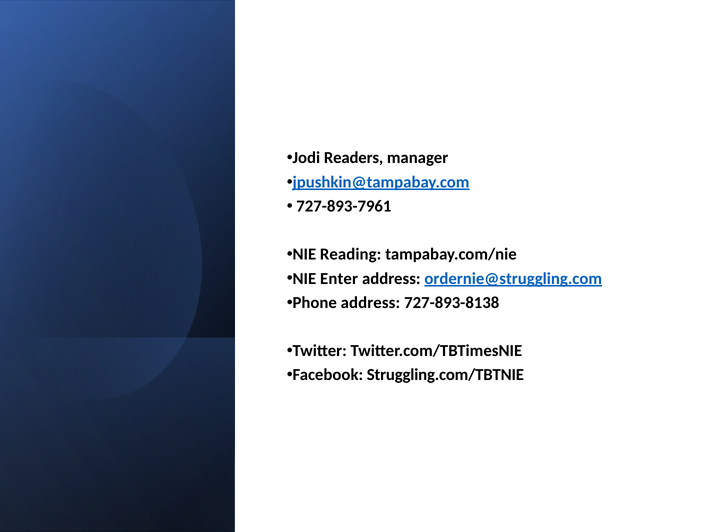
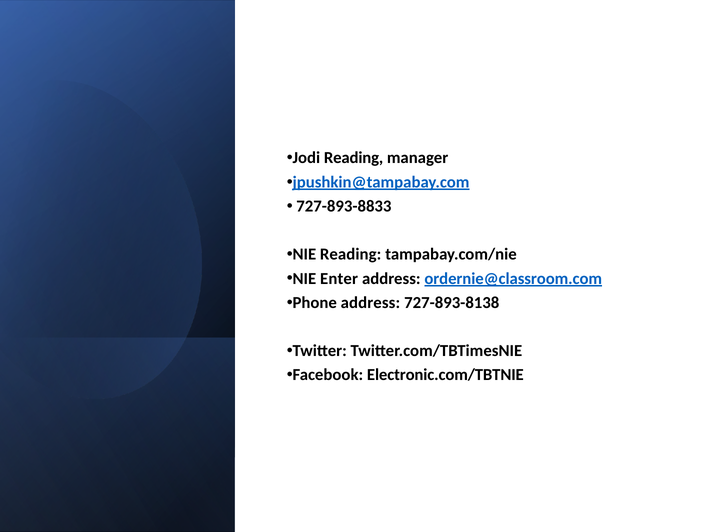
Jodi Readers: Readers -> Reading
727-893-7961: 727-893-7961 -> 727-893-8833
ordernie@struggling.com: ordernie@struggling.com -> ordernie@classroom.com
Struggling.com/TBTNIE: Struggling.com/TBTNIE -> Electronic.com/TBTNIE
